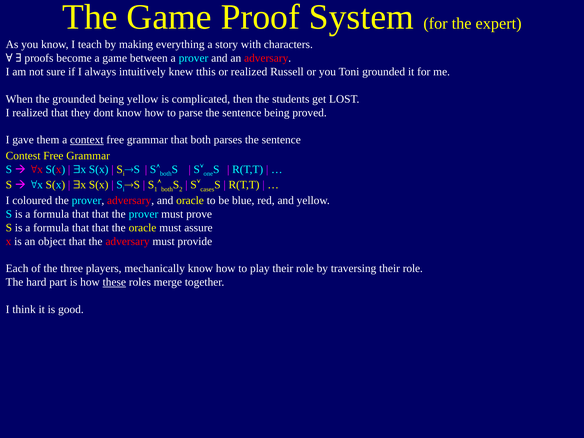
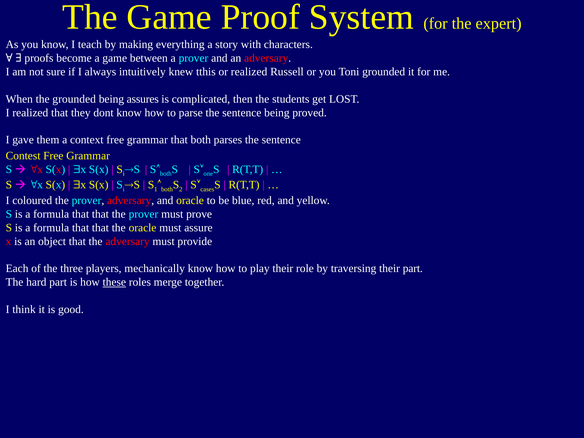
being yellow: yellow -> assures
context underline: present -> none
traversing their role: role -> part
